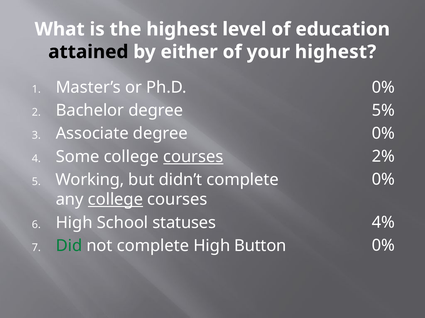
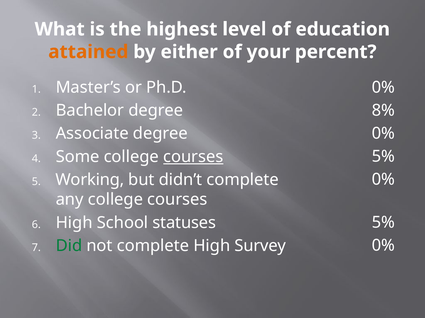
attained colour: black -> orange
your highest: highest -> percent
5%: 5% -> 8%
2% at (383, 157): 2% -> 5%
college at (115, 200) underline: present -> none
4% at (383, 223): 4% -> 5%
Button: Button -> Survey
